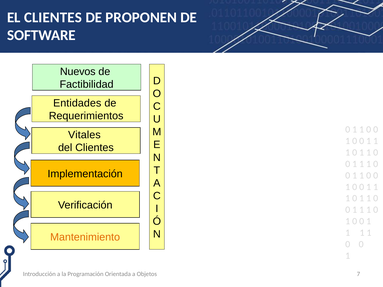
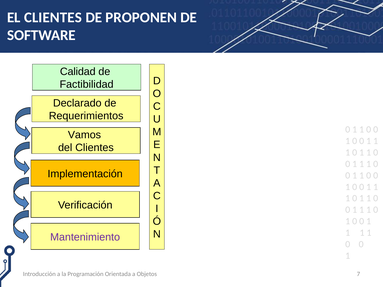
Nuevos: Nuevos -> Calidad
Entidades: Entidades -> Declarado
Vitales: Vitales -> Vamos
Mantenimiento colour: orange -> purple
